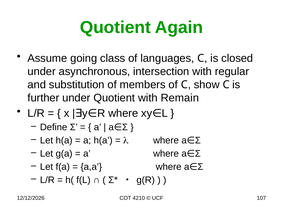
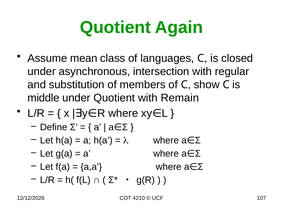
going: going -> mean
further: further -> middle
